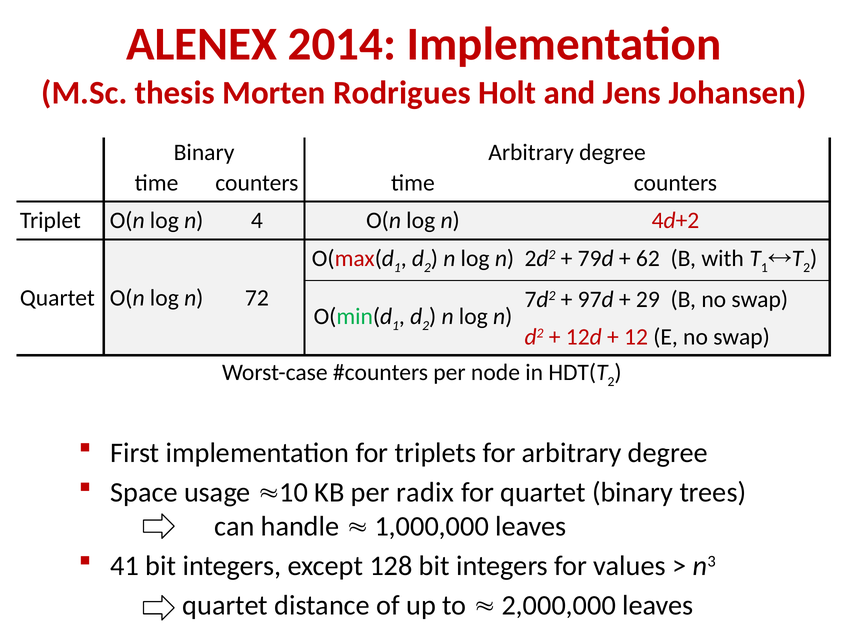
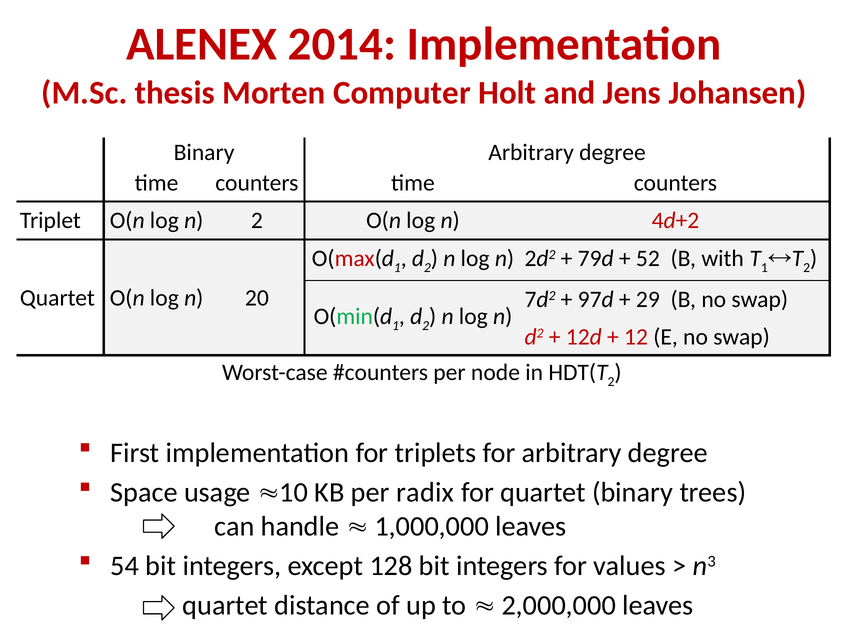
Rodrigues: Rodrigues -> Computer
n 4: 4 -> 2
62: 62 -> 52
72: 72 -> 20
41: 41 -> 54
